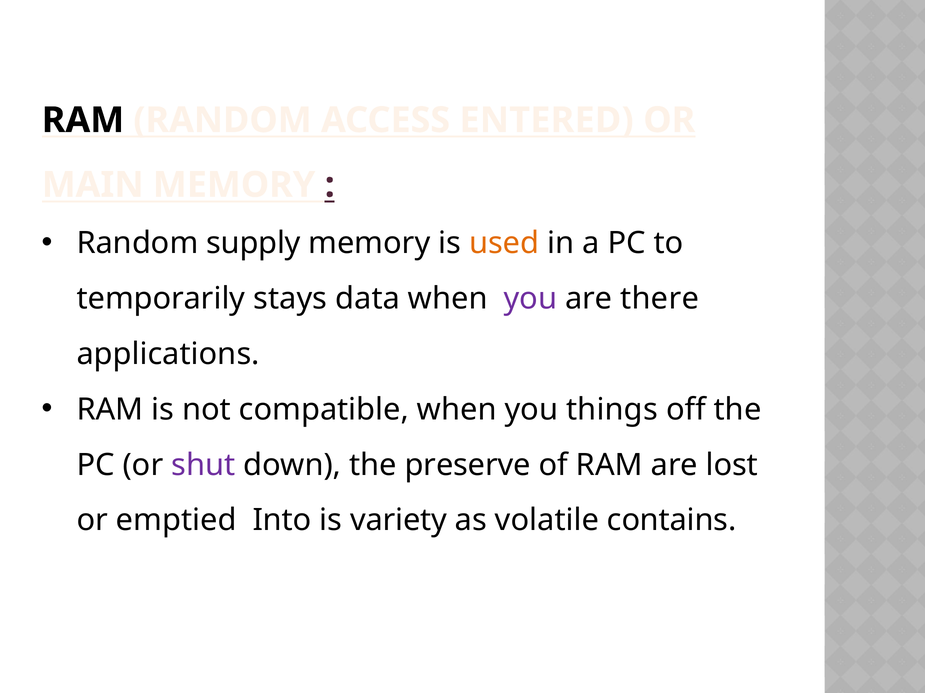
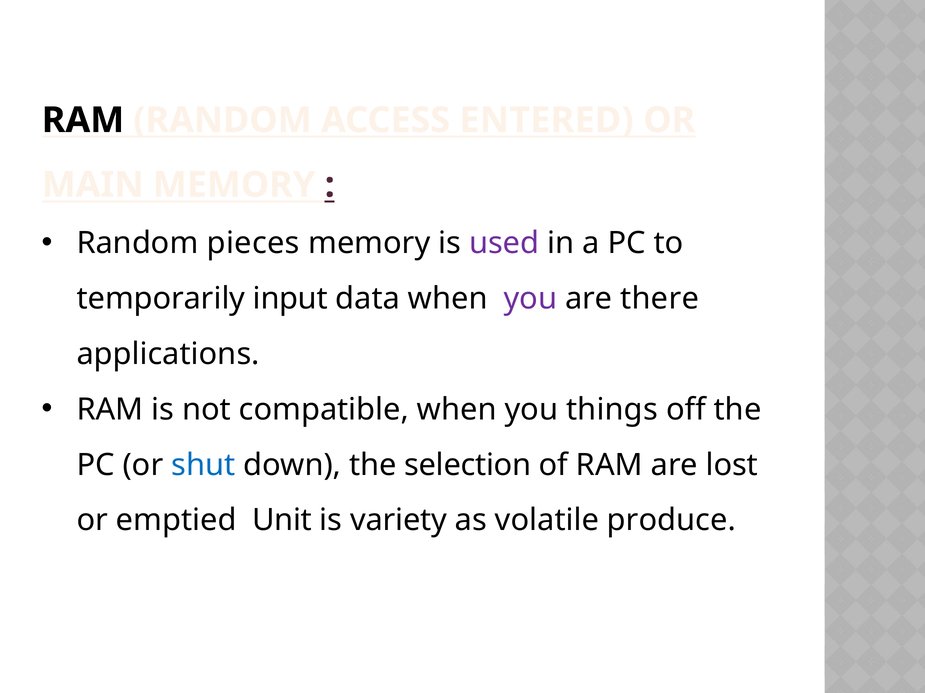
supply: supply -> pieces
used colour: orange -> purple
stays: stays -> input
shut colour: purple -> blue
preserve: preserve -> selection
Into: Into -> Unit
contains: contains -> produce
